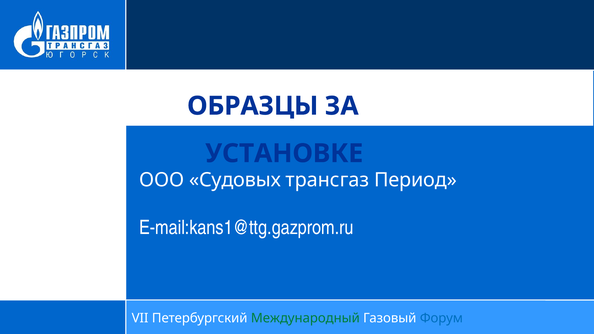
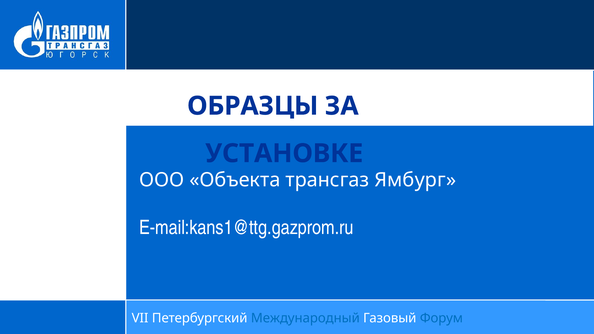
Судовых: Судовых -> Объекта
Период: Период -> Ямбург
Международный colour: green -> blue
